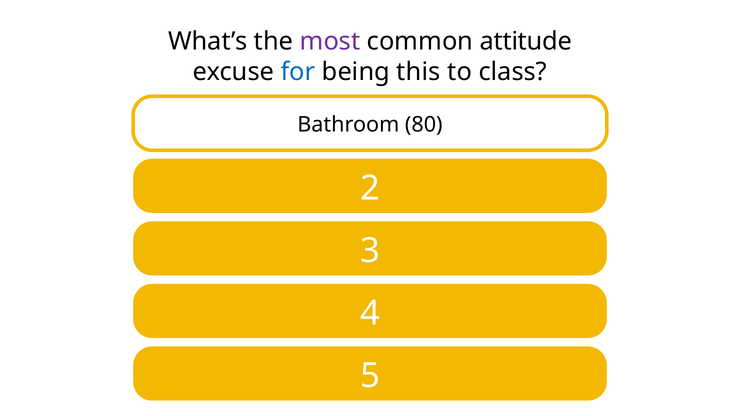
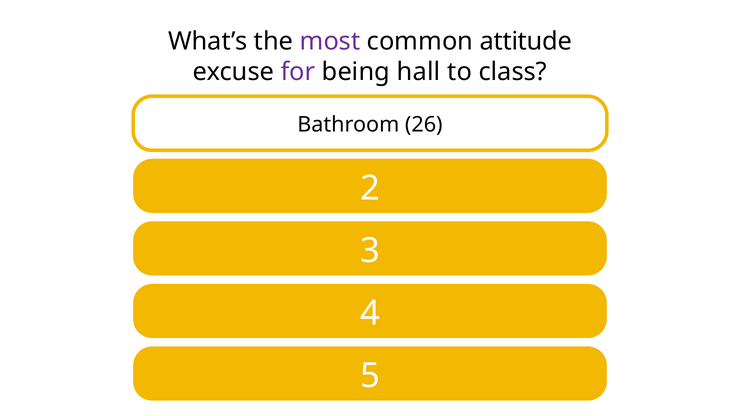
for colour: blue -> purple
this: this -> hall
80: 80 -> 26
